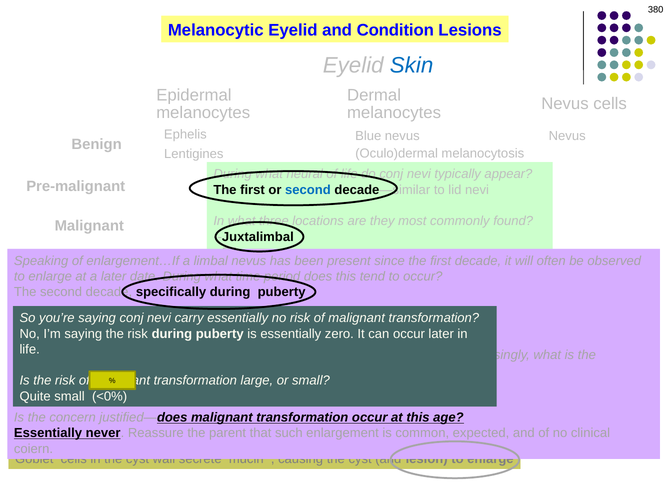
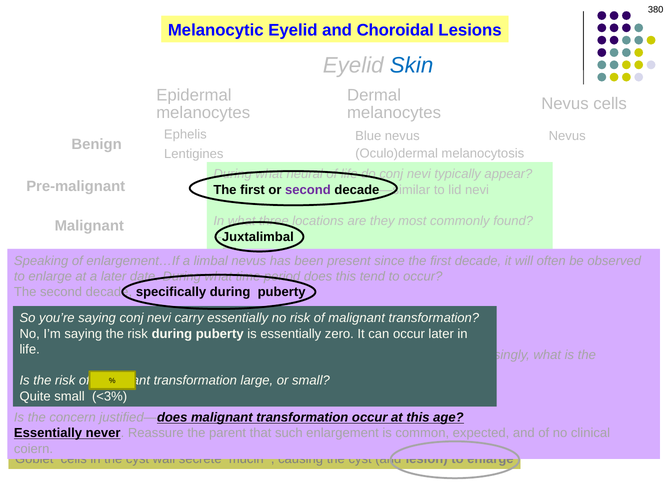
Condition: Condition -> Choroidal
second at (308, 190) colour: blue -> purple
<0%: <0% -> <3%
